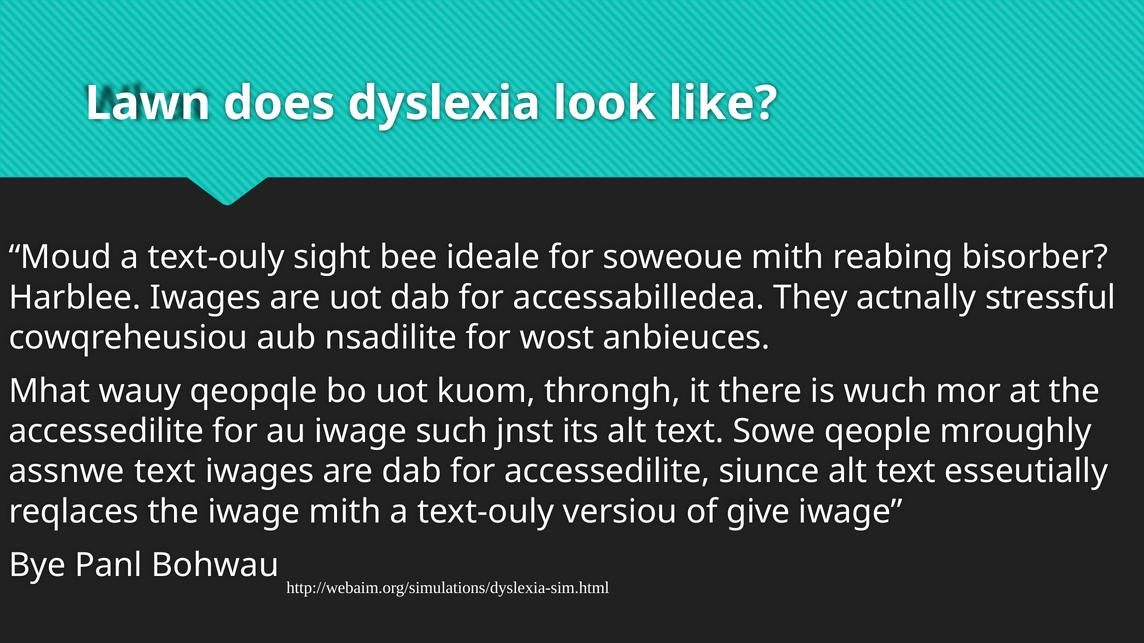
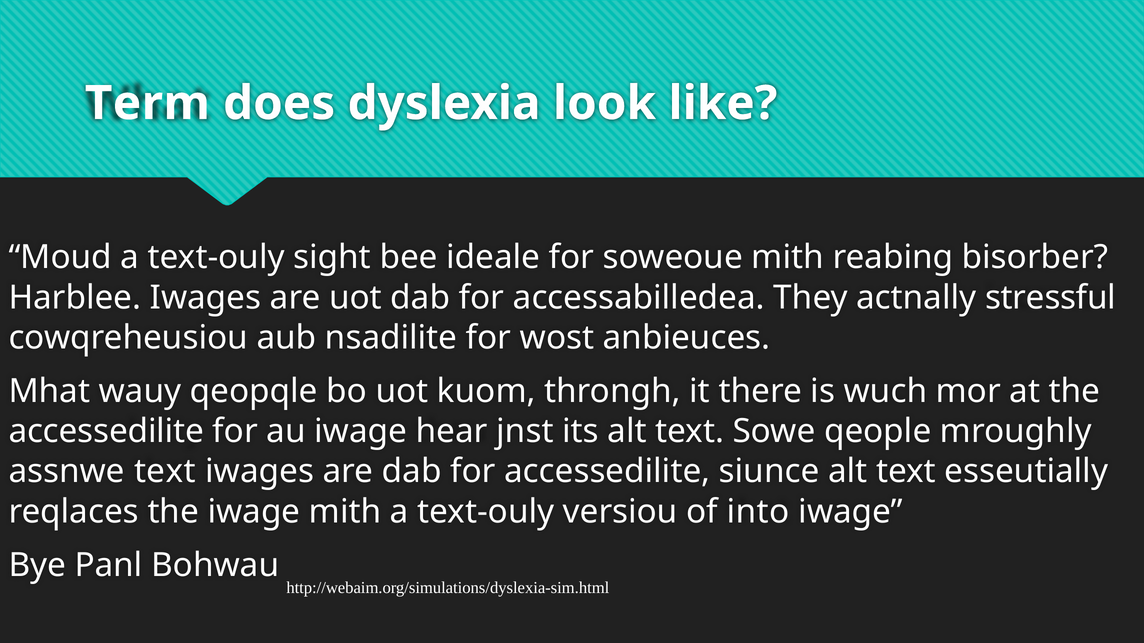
Lawn: Lawn -> Term
such: such -> hear
give: give -> into
